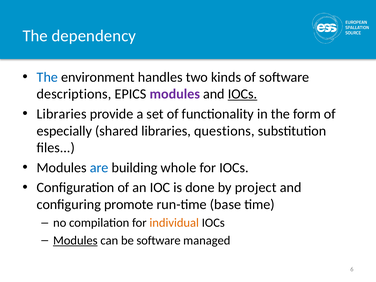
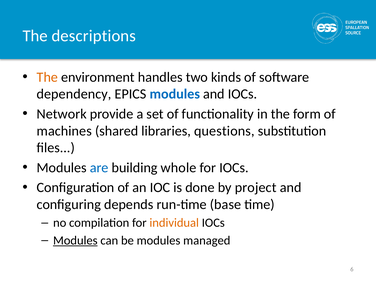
dependency: dependency -> descriptions
The at (47, 77) colour: blue -> orange
descriptions: descriptions -> dependency
modules at (175, 94) colour: purple -> blue
IOCs at (243, 94) underline: present -> none
Libraries at (62, 114): Libraries -> Network
especially: especially -> machines
promote: promote -> depends
be software: software -> modules
